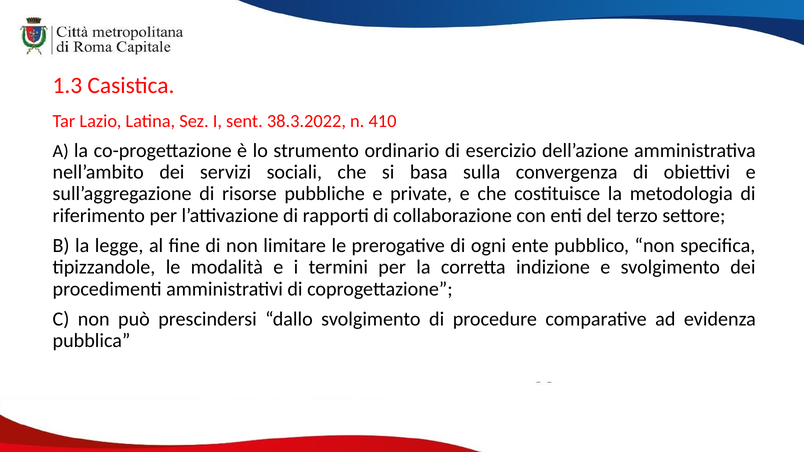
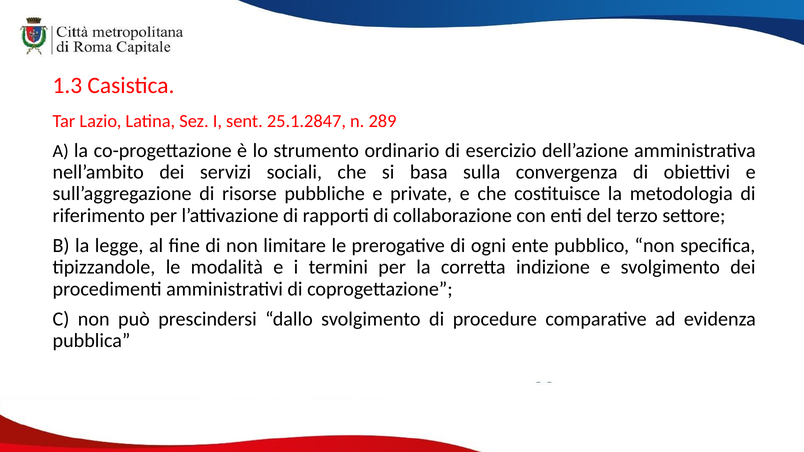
38.3.2022: 38.3.2022 -> 25.1.2847
410: 410 -> 289
